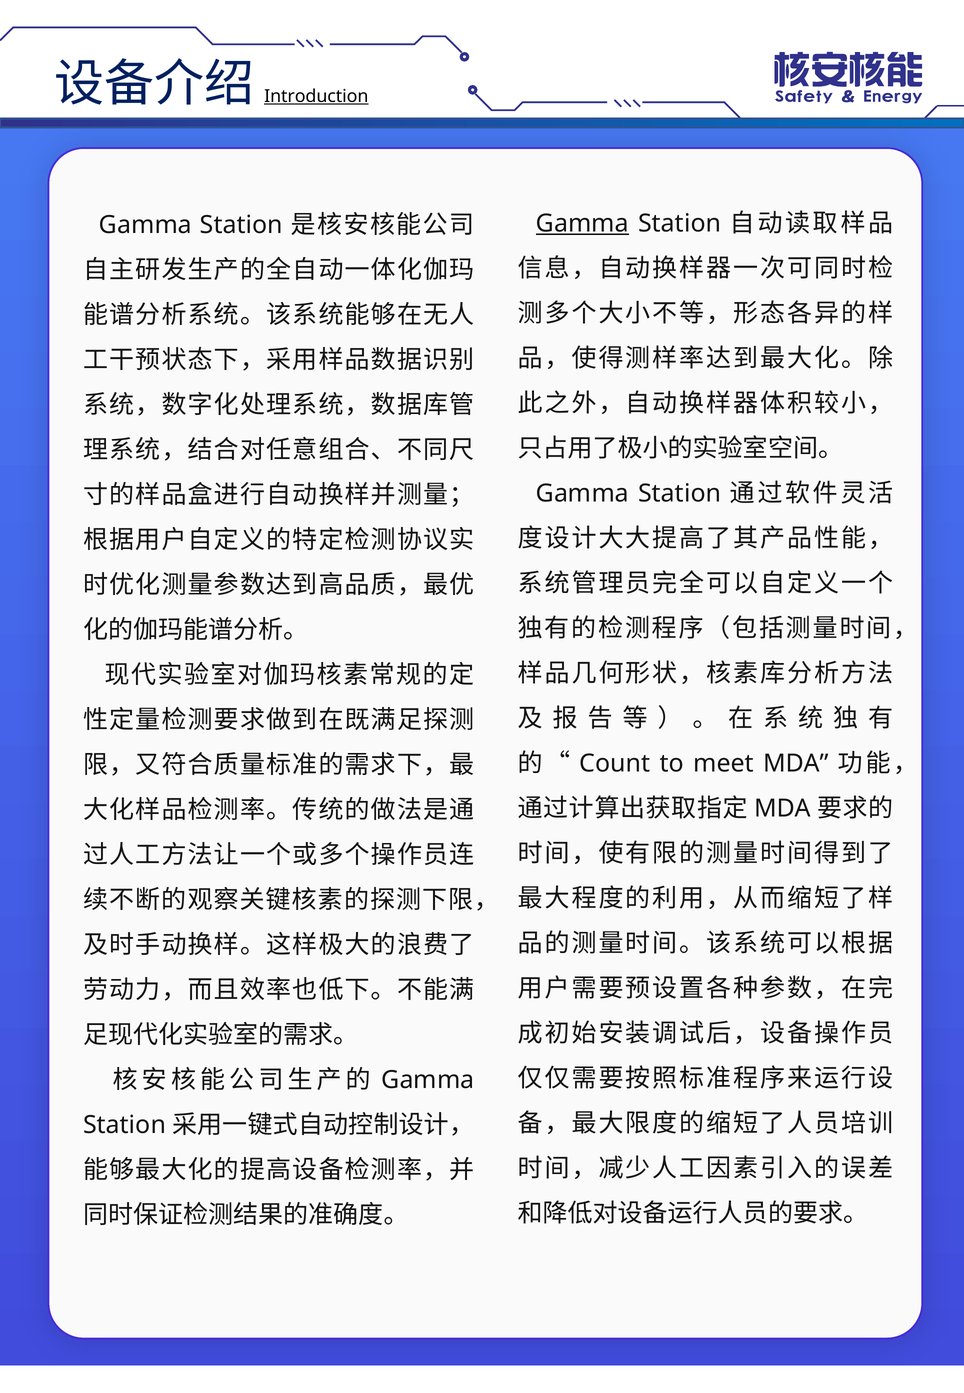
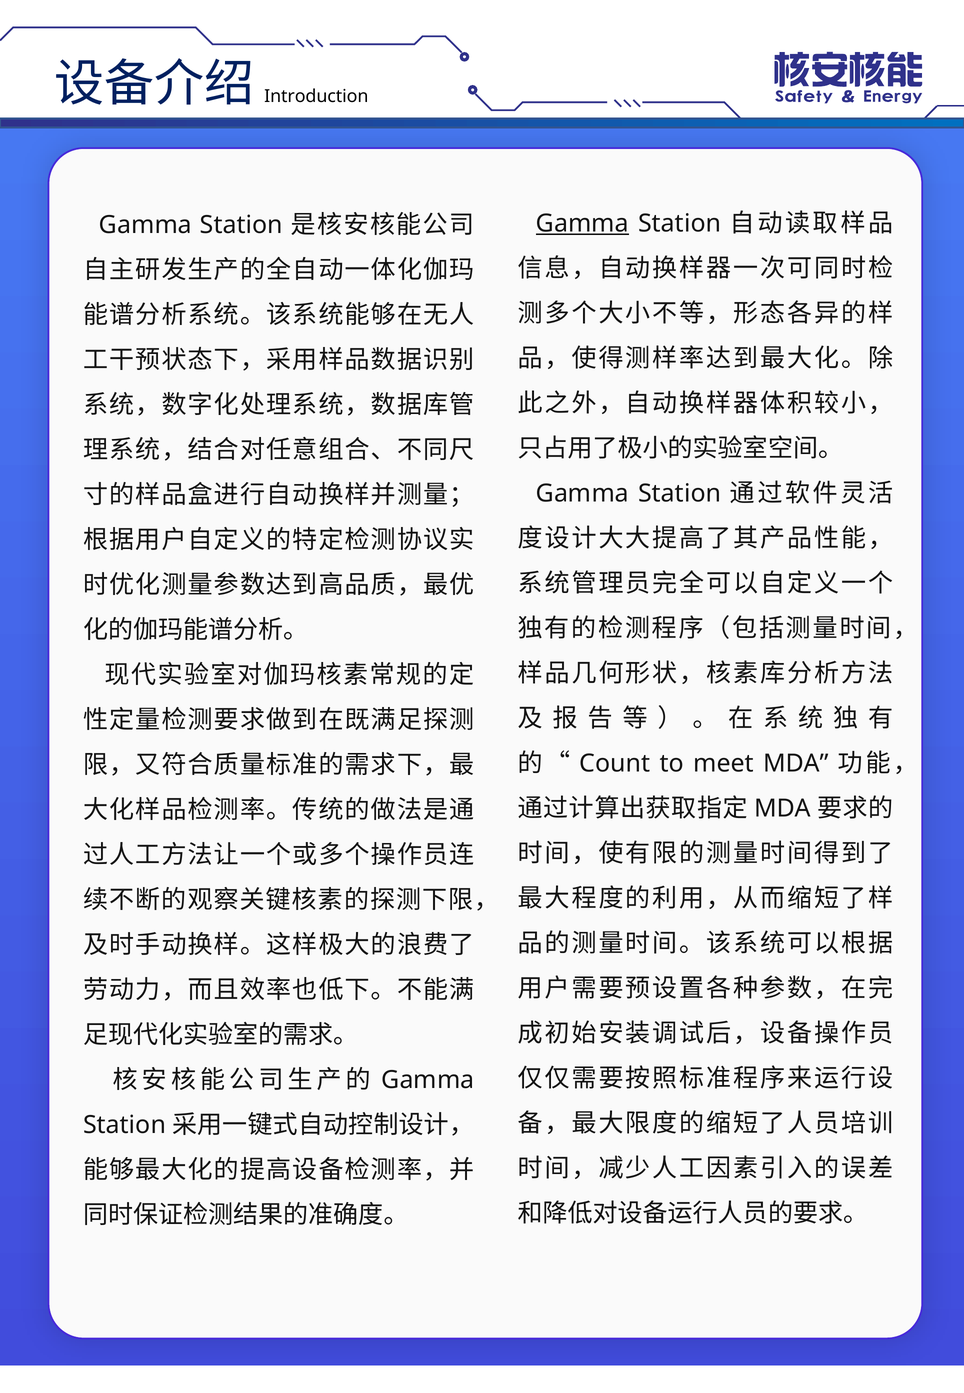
Introduction underline: present -> none
